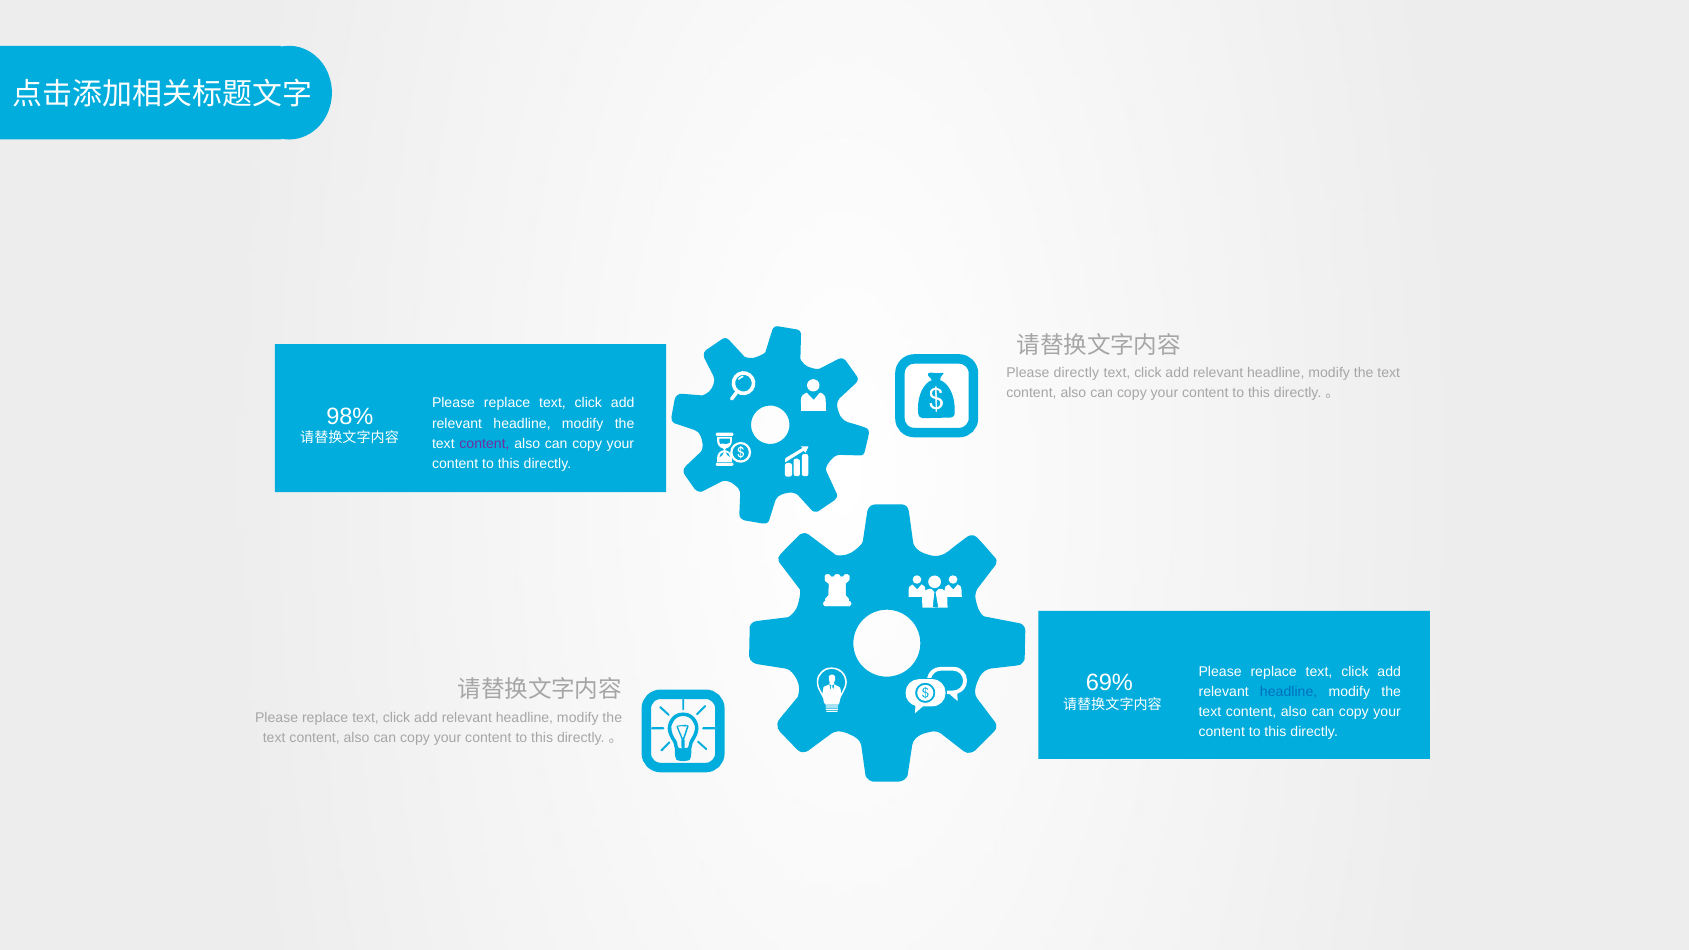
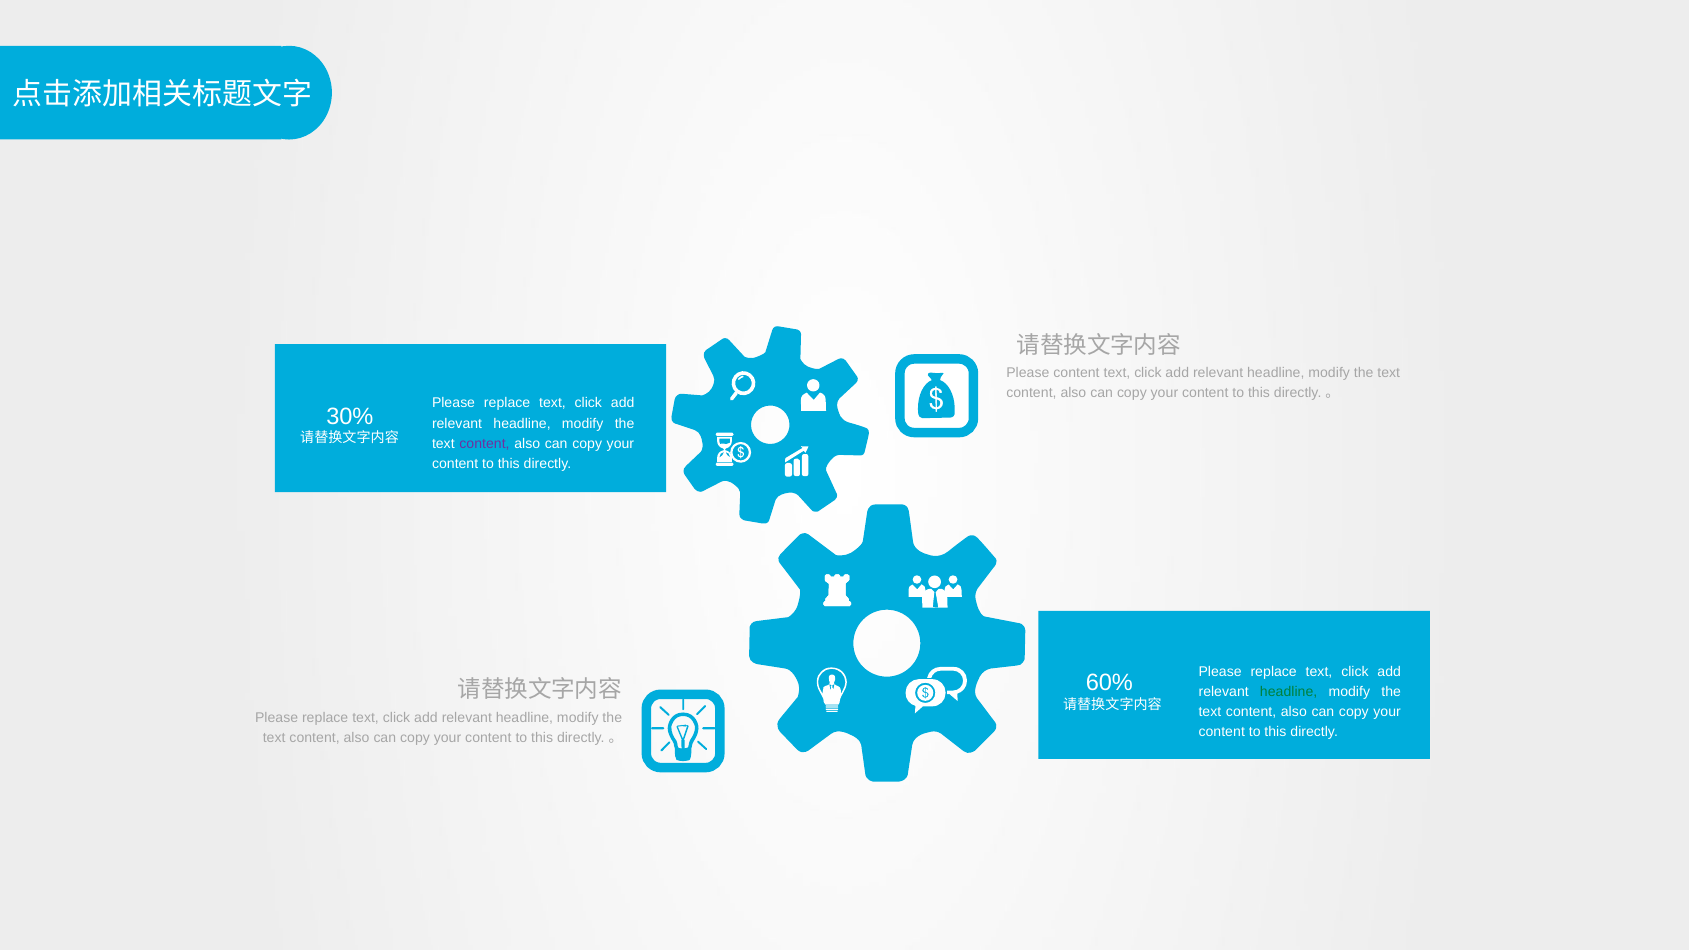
Please directly: directly -> content
98%: 98% -> 30%
69%: 69% -> 60%
headline at (1289, 692) colour: blue -> green
